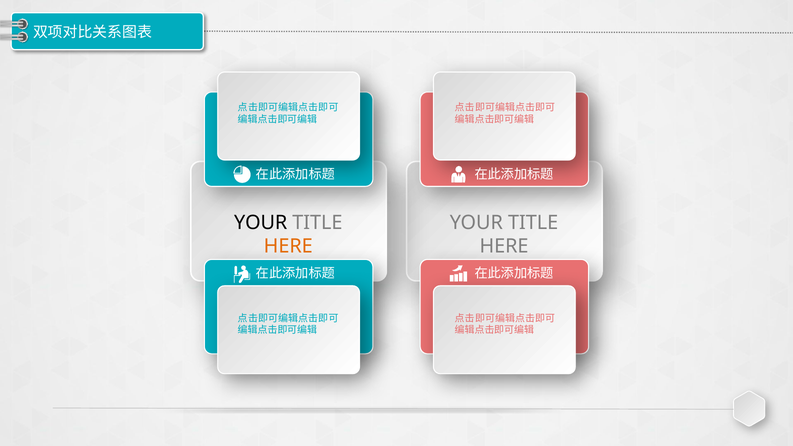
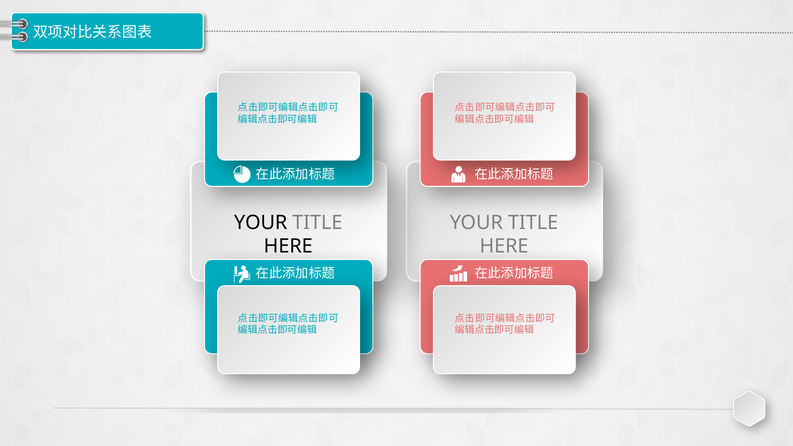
HERE at (288, 246) colour: orange -> black
